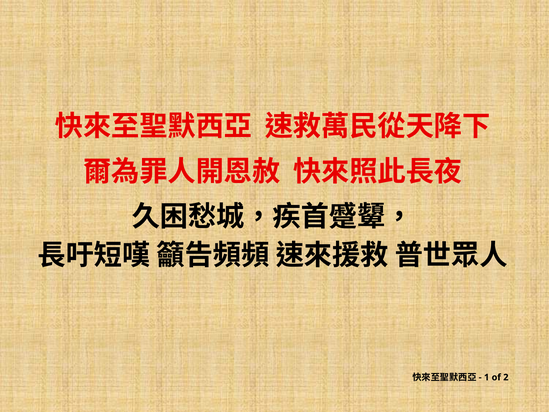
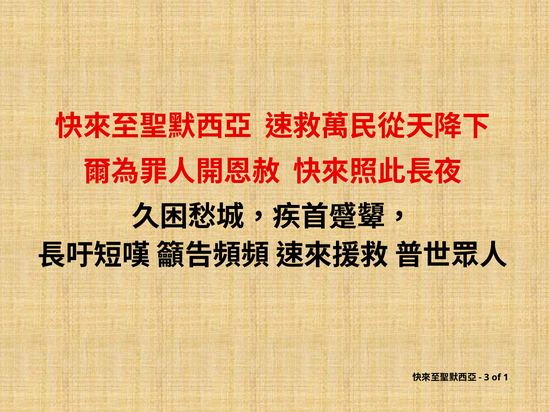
1: 1 -> 3
2: 2 -> 1
